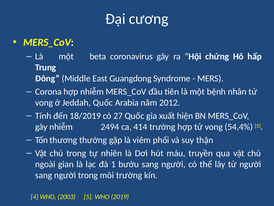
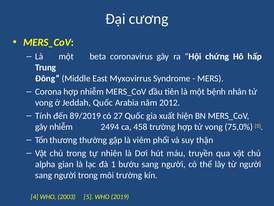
Guangdong: Guangdong -> Myxovirrus
18/2019: 18/2019 -> 89/2019
414: 414 -> 458
54,4%: 54,4% -> 75,0%
ngoài: ngoài -> alpha
